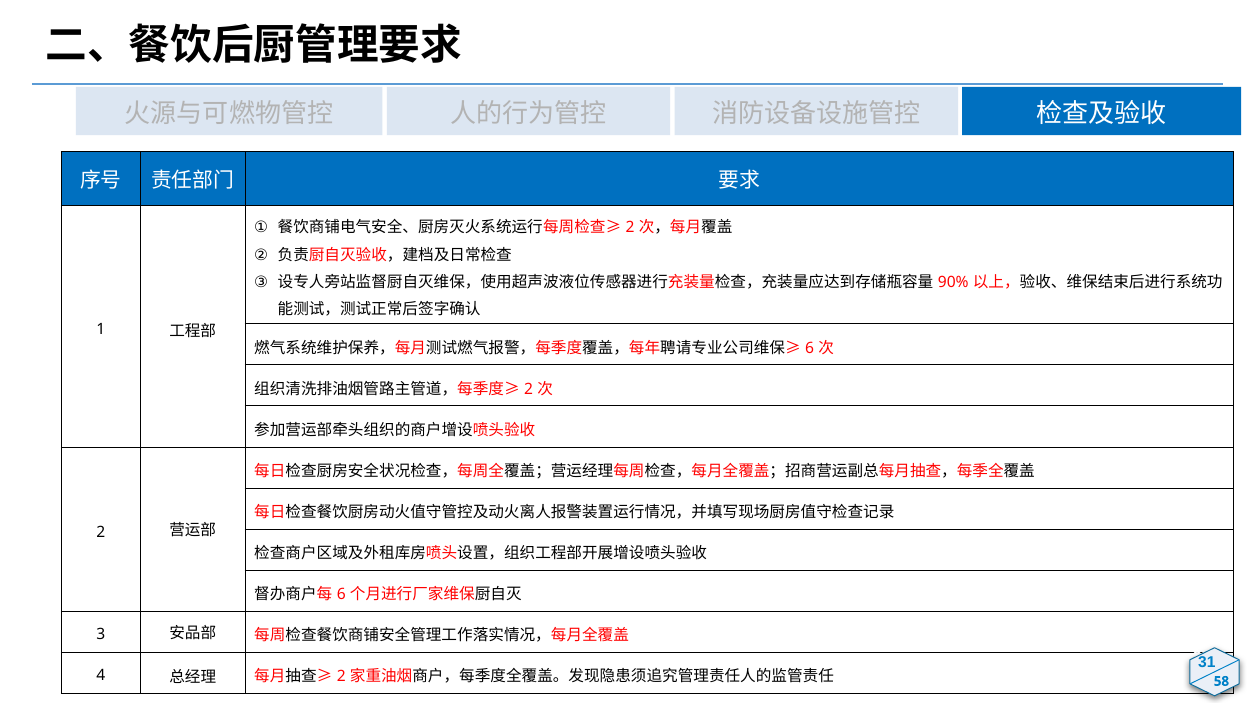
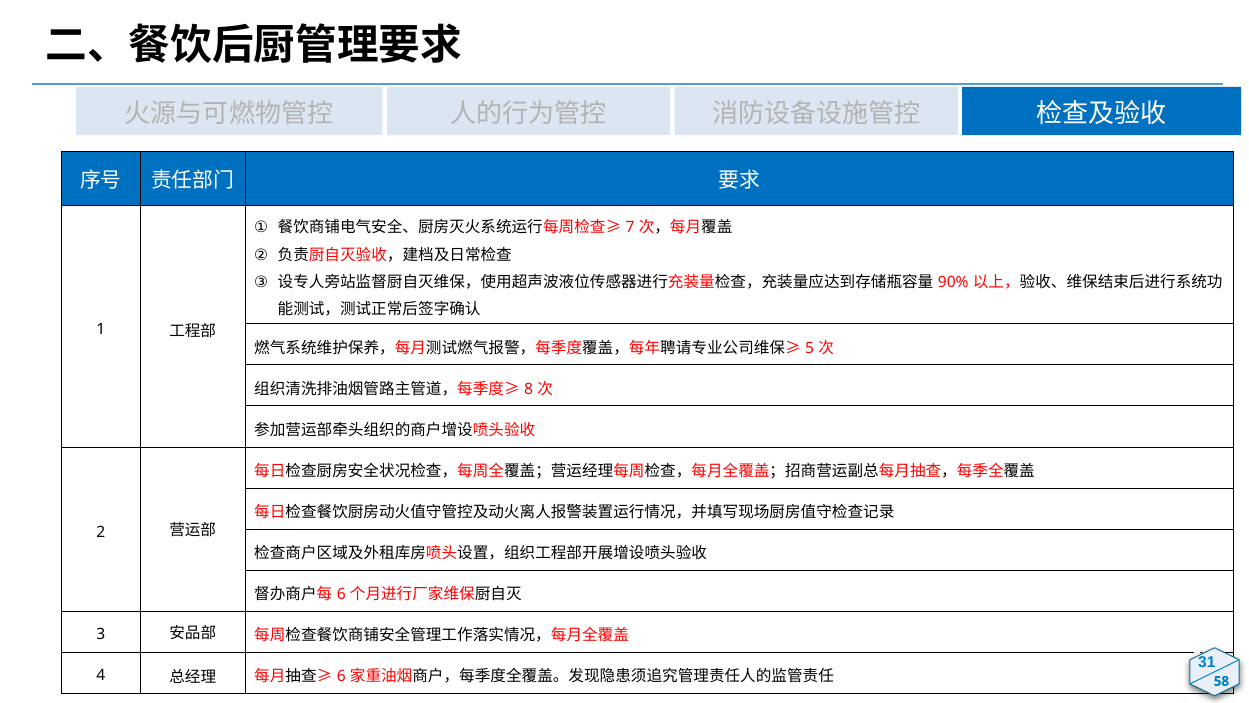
2 at (630, 228): 2 -> 7
6 at (810, 348): 6 -> 5
2 at (529, 389): 2 -> 8
2 at (341, 676): 2 -> 6
